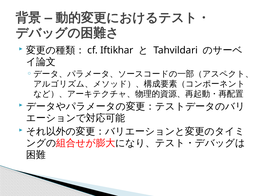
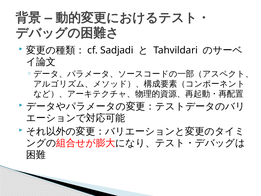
Iftikhar: Iftikhar -> Sadjadi
